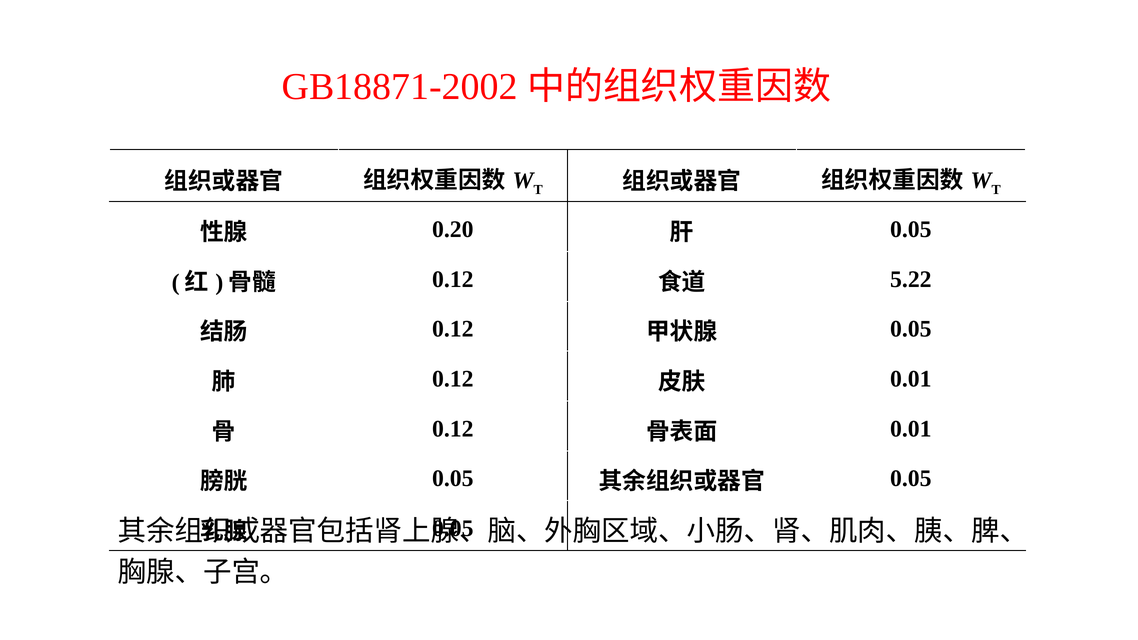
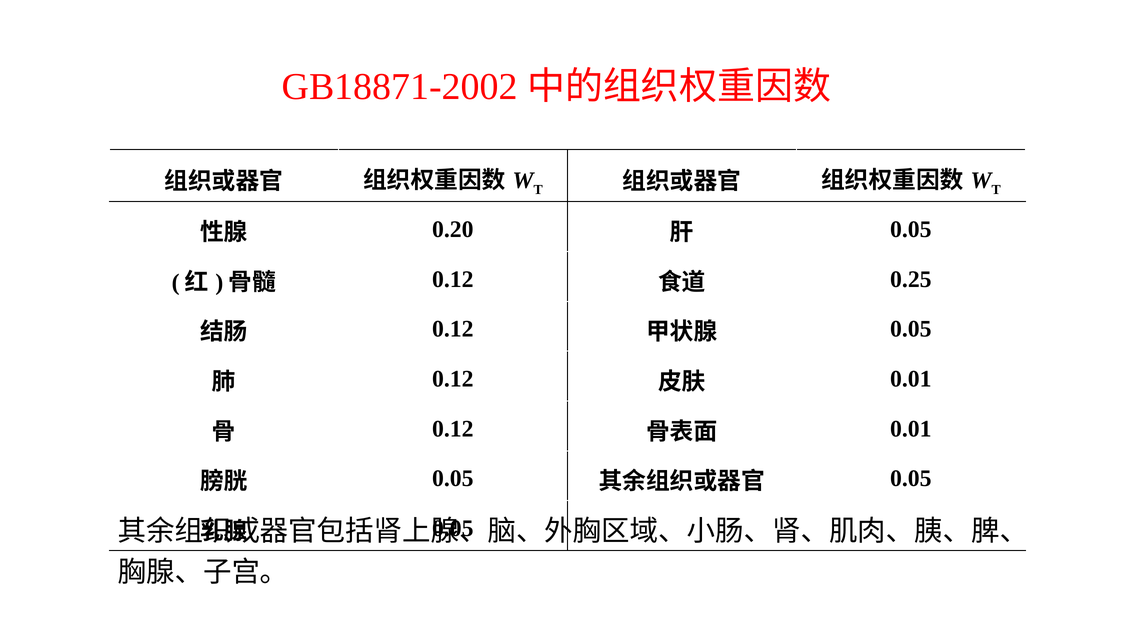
5.22: 5.22 -> 0.25
